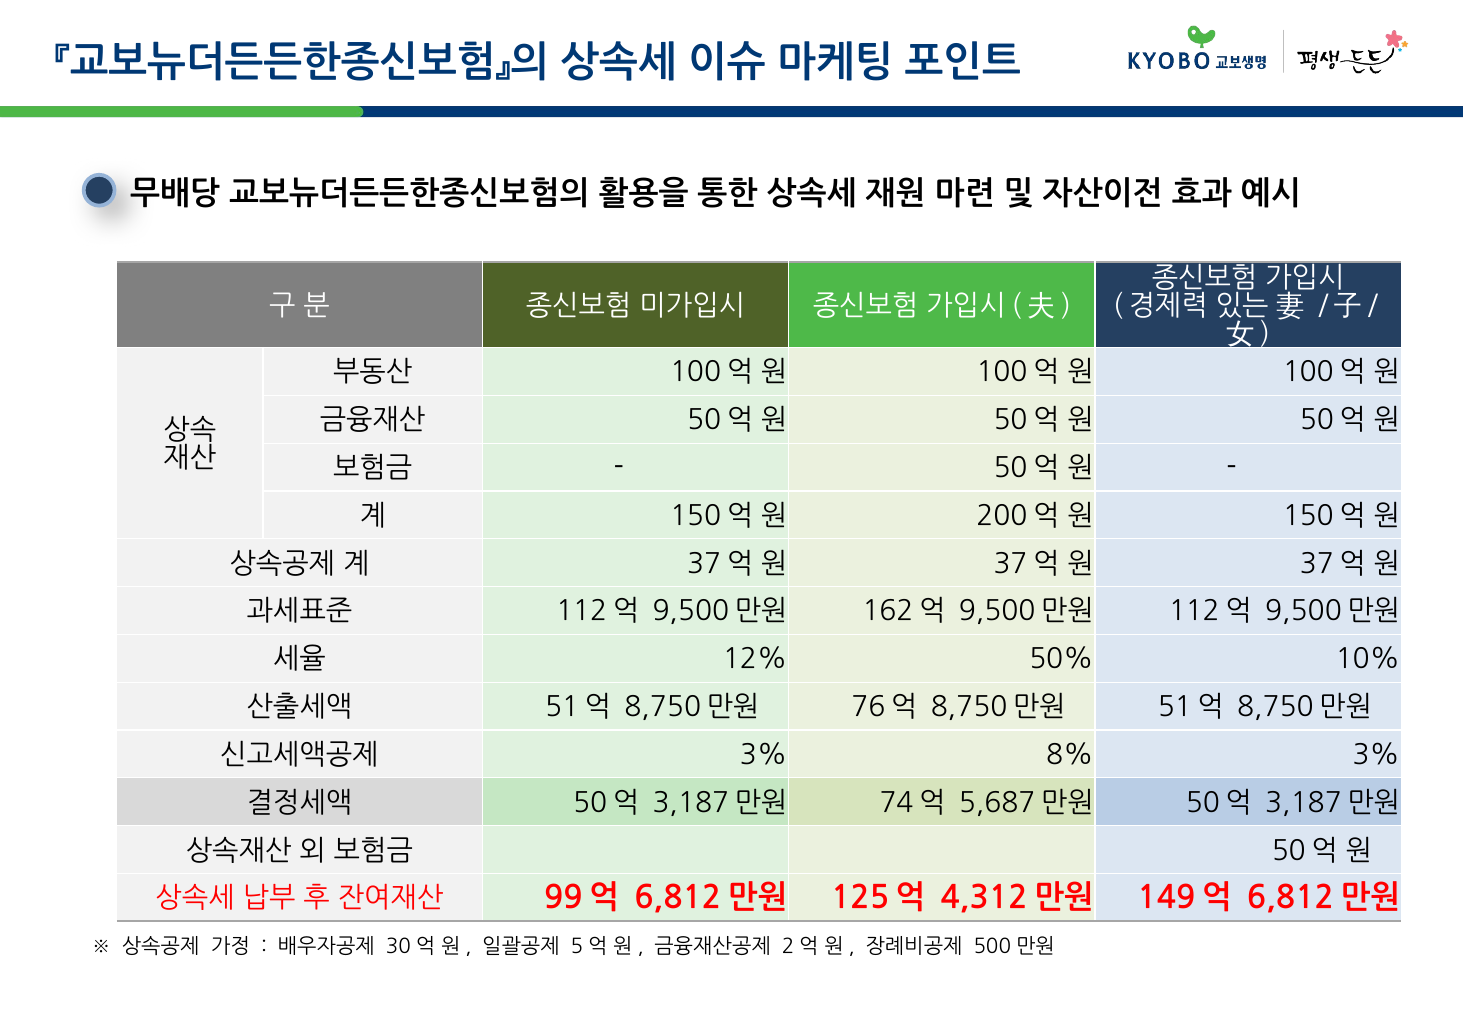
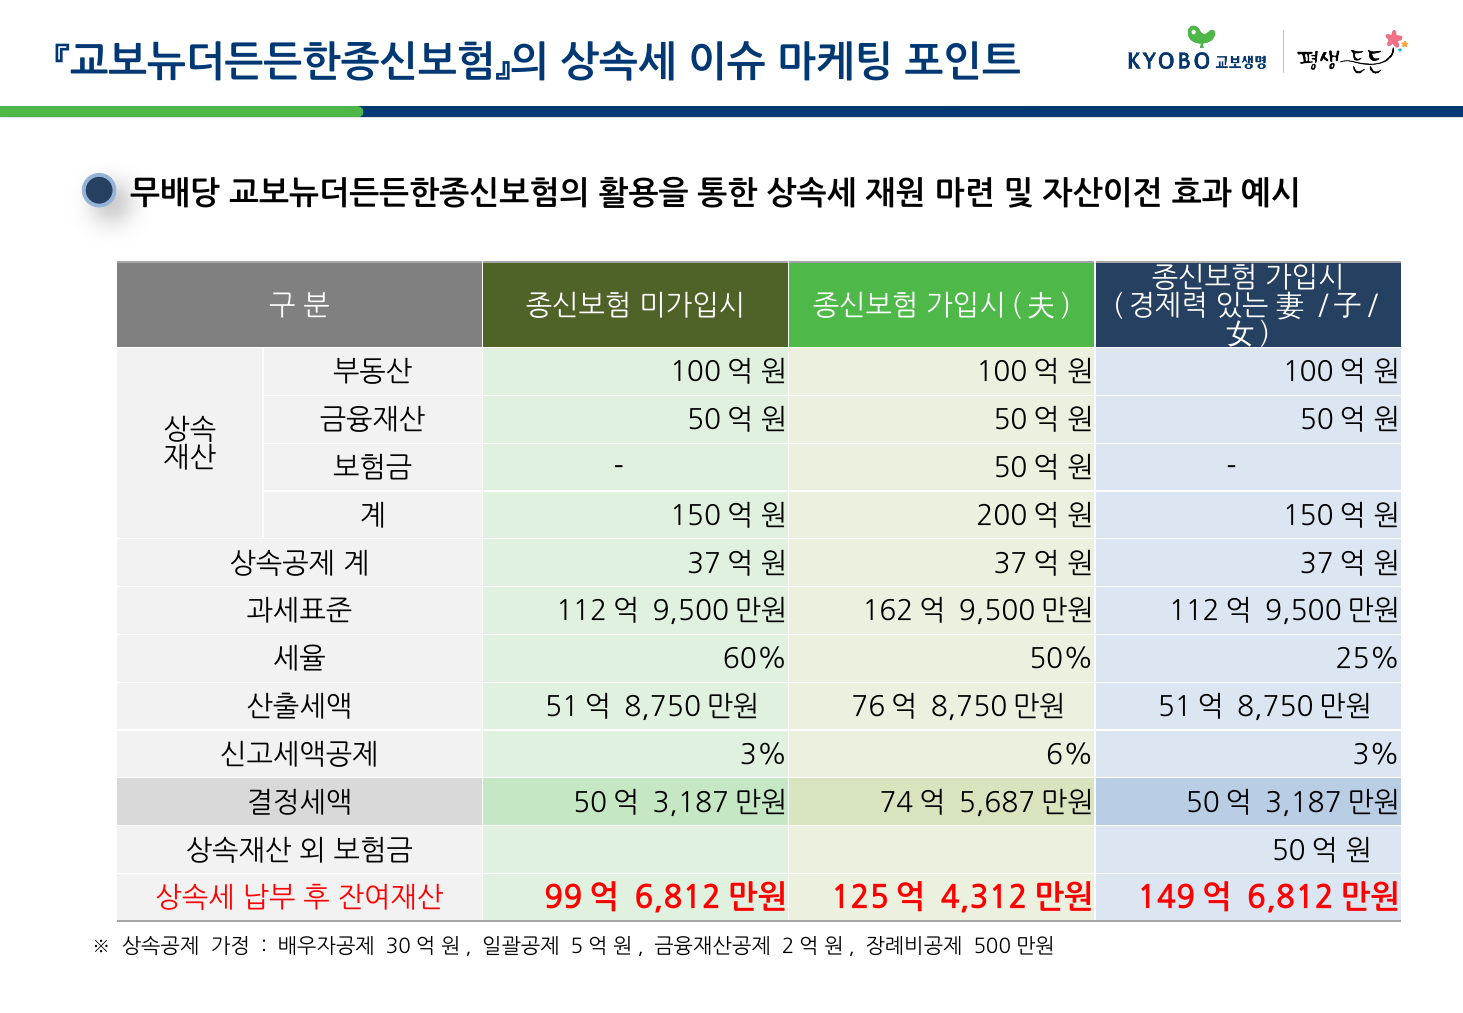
12%: 12% -> 60%
10%: 10% -> 25%
8%: 8% -> 6%
